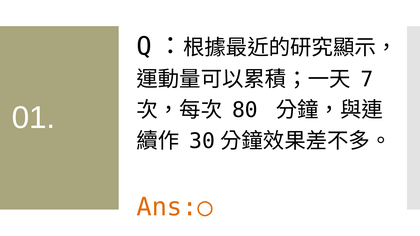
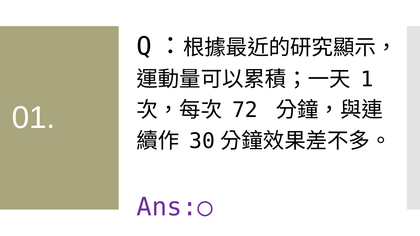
7: 7 -> 1
80: 80 -> 72
Ans:○ colour: orange -> purple
